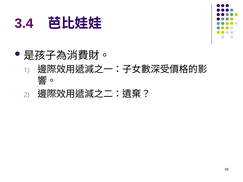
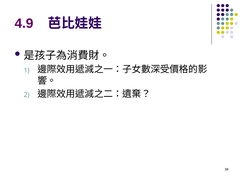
3.4: 3.4 -> 4.9
